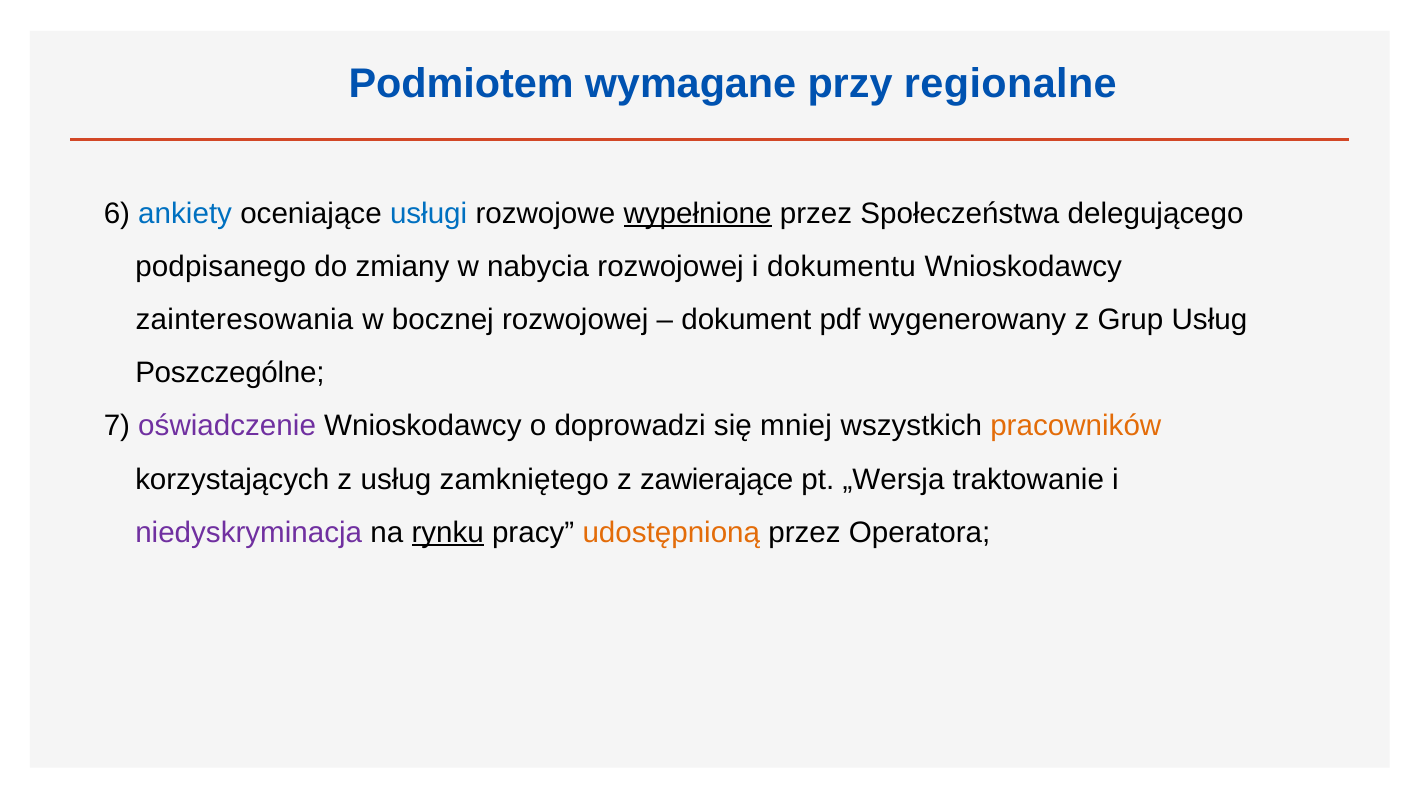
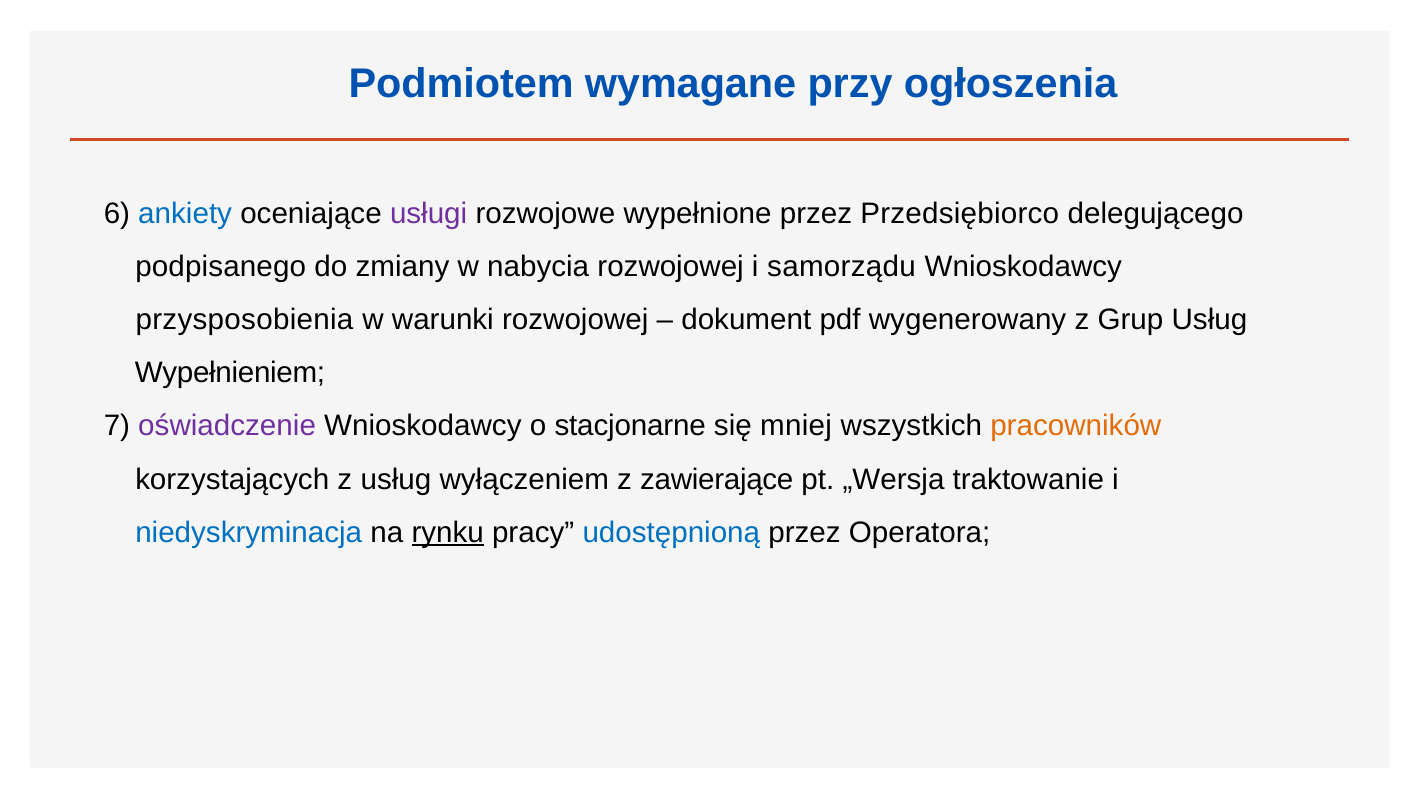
regionalne: regionalne -> ogłoszenia
usługi colour: blue -> purple
wypełnione underline: present -> none
Społeczeństwa: Społeczeństwa -> Przedsiębiorco
dokumentu: dokumentu -> samorządu
zainteresowania: zainteresowania -> przysposobienia
bocznej: bocznej -> warunki
Poszczególne: Poszczególne -> Wypełnieniem
doprowadzi: doprowadzi -> stacjonarne
zamkniętego: zamkniętego -> wyłączeniem
niedyskryminacja colour: purple -> blue
udostępnioną colour: orange -> blue
